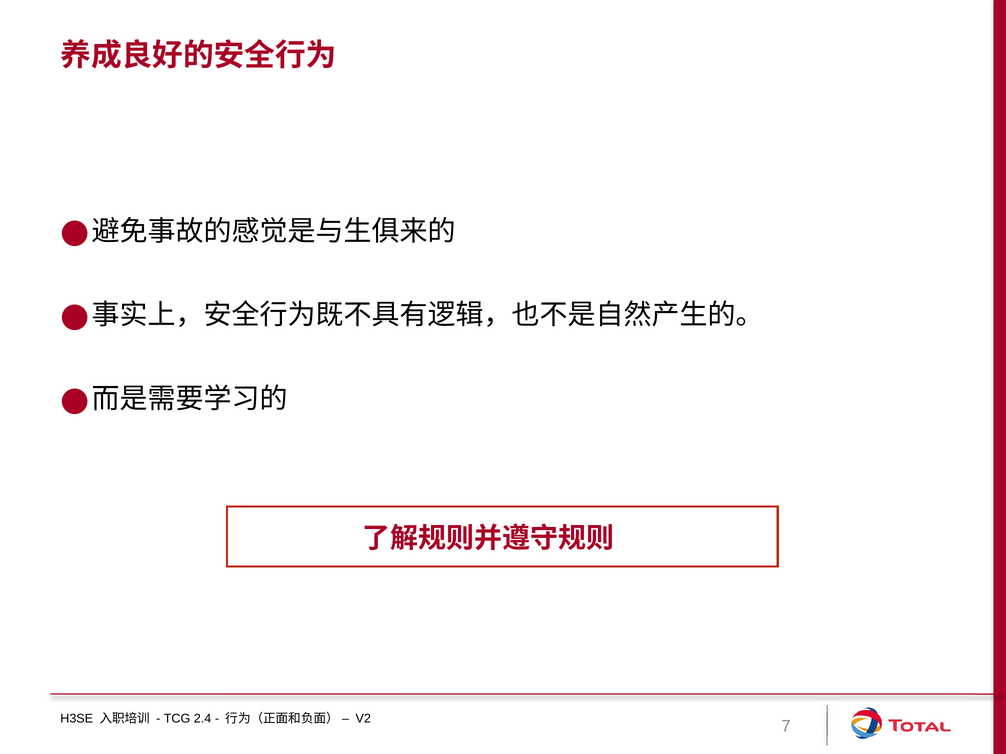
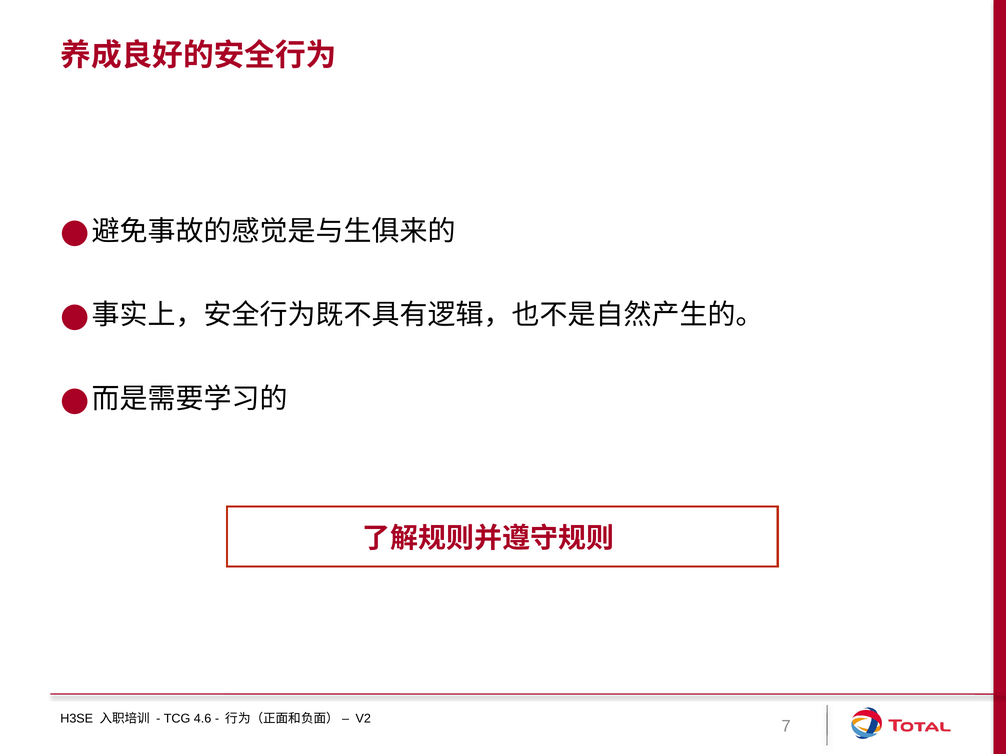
2.4: 2.4 -> 4.6
